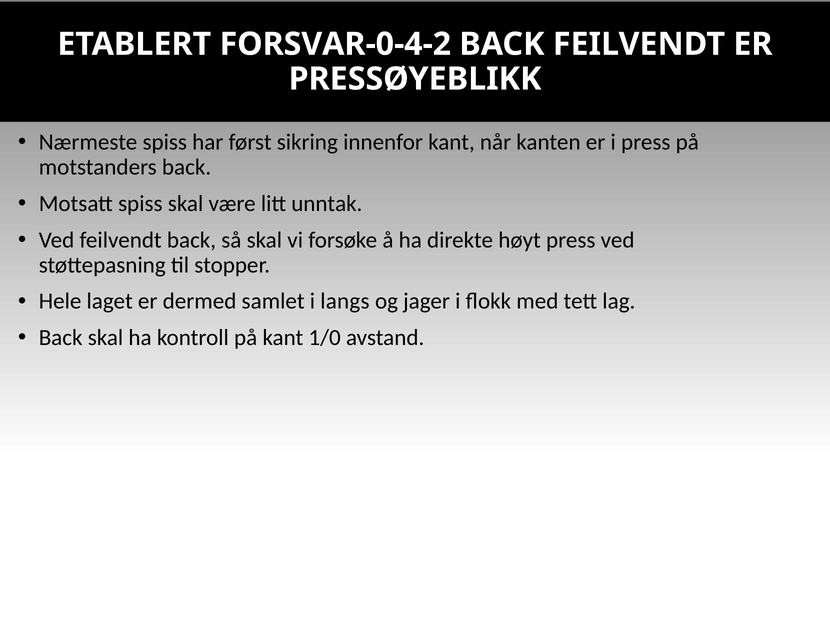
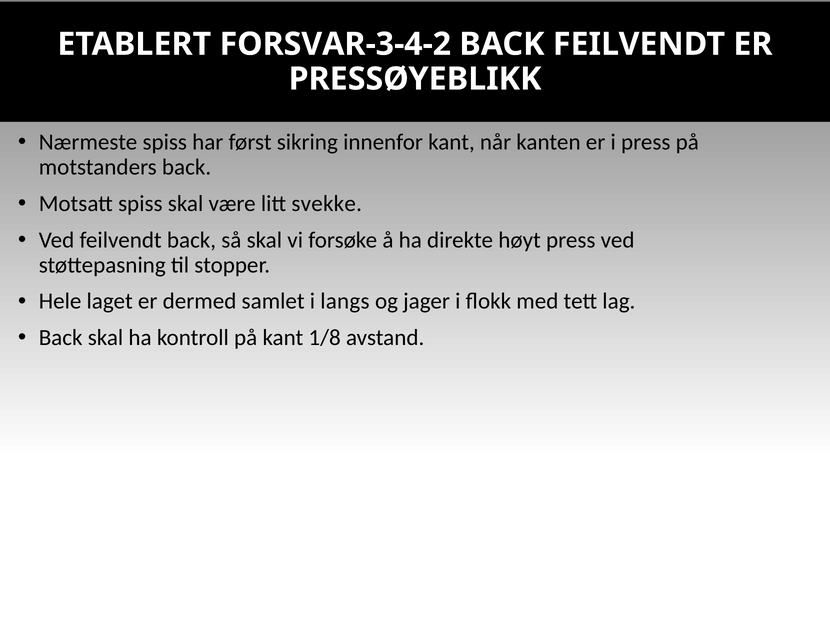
FORSVAR-0-4-2: FORSVAR-0-4-2 -> FORSVAR-3-4-2
unntak: unntak -> svekke
1/0: 1/0 -> 1/8
